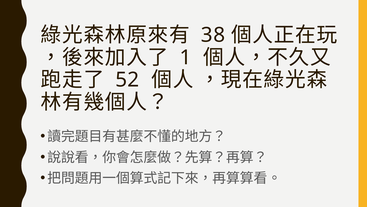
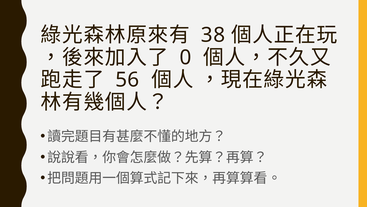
1: 1 -> 0
52: 52 -> 56
